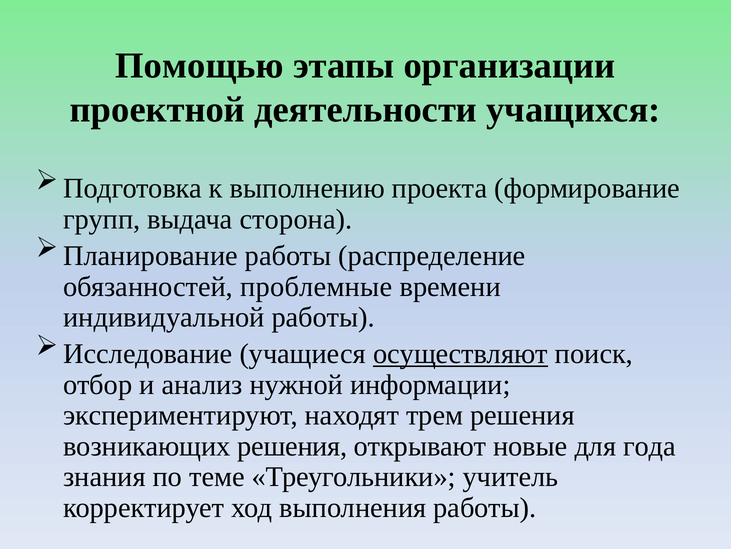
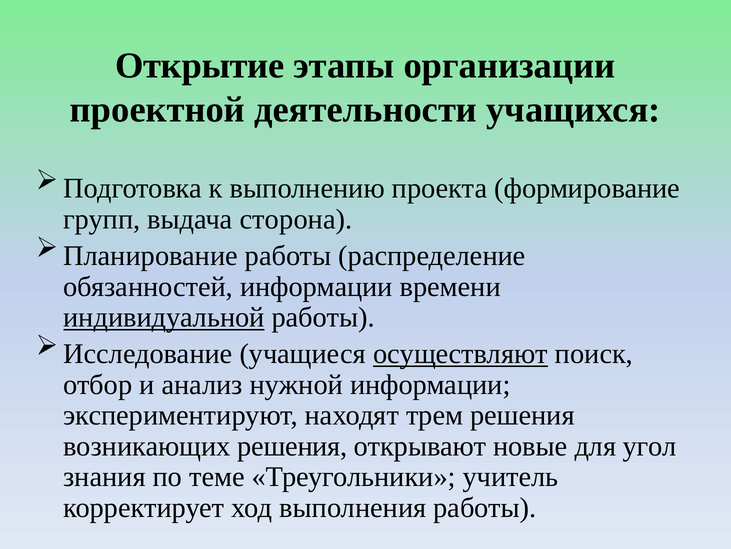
Помощью: Помощью -> Открытие
обязанностей проблемные: проблемные -> информации
индивидуальной underline: none -> present
года: года -> угол
